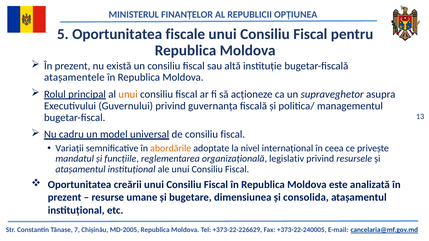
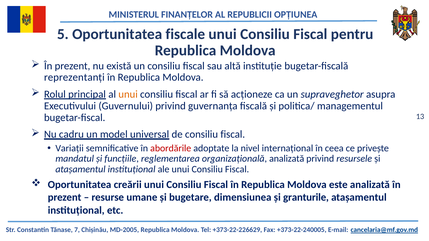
atașamentele: atașamentele -> reprezentanți
abordările colour: orange -> red
organizațională legislativ: legislativ -> analizată
consolida: consolida -> granturile
